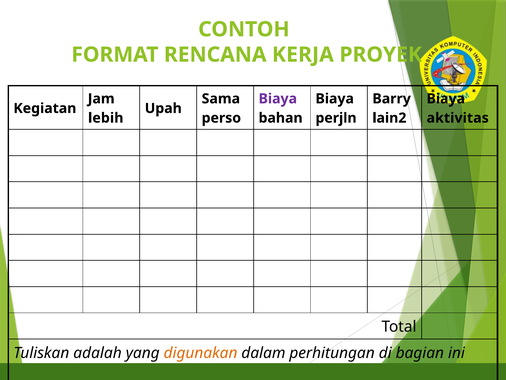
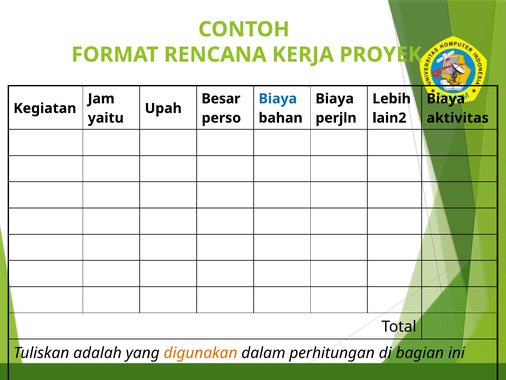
Sama: Sama -> Besar
Biaya at (278, 99) colour: purple -> blue
Barry: Barry -> Lebih
lebih: lebih -> yaitu
